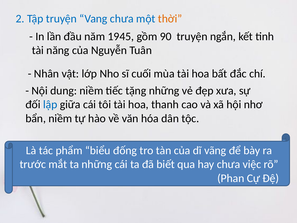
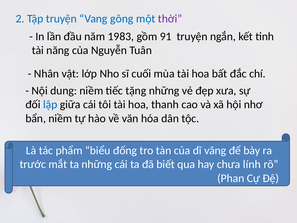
Vang chưa: chưa -> gông
thời colour: orange -> purple
1945: 1945 -> 1983
90: 90 -> 91
việc: việc -> lính
